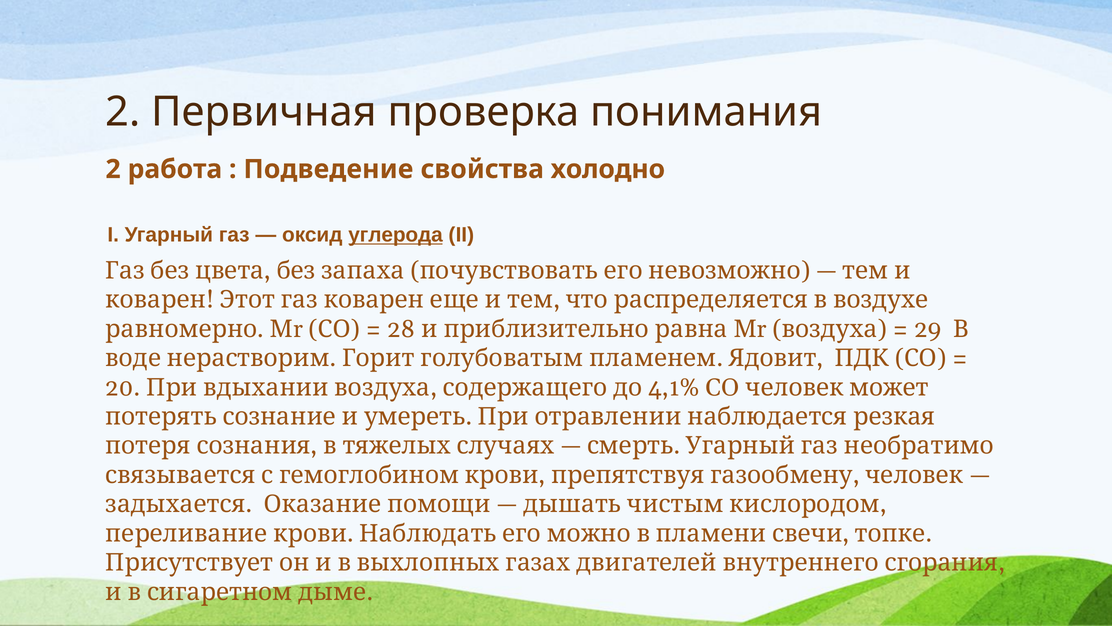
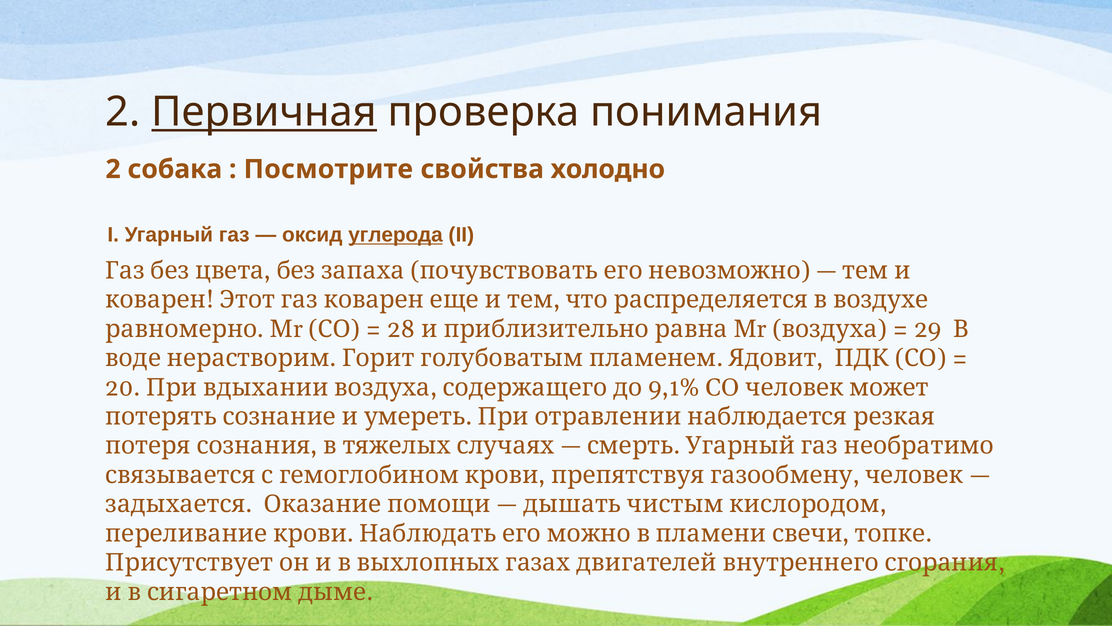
Первичная underline: none -> present
работа: работа -> собака
Подведение: Подведение -> Посмотрите
4,1%: 4,1% -> 9,1%
